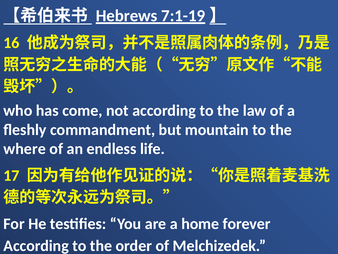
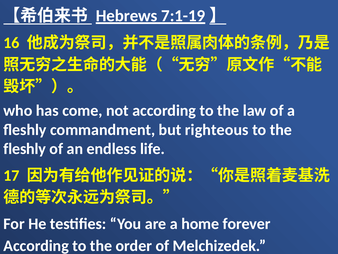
mountain: mountain -> righteous
where at (25, 149): where -> fleshly
